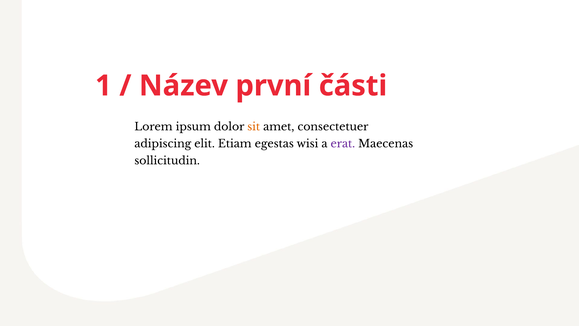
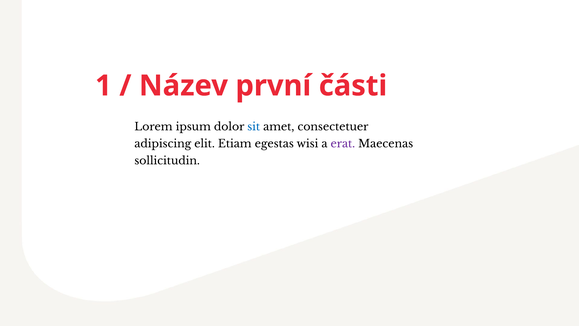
sit colour: orange -> blue
